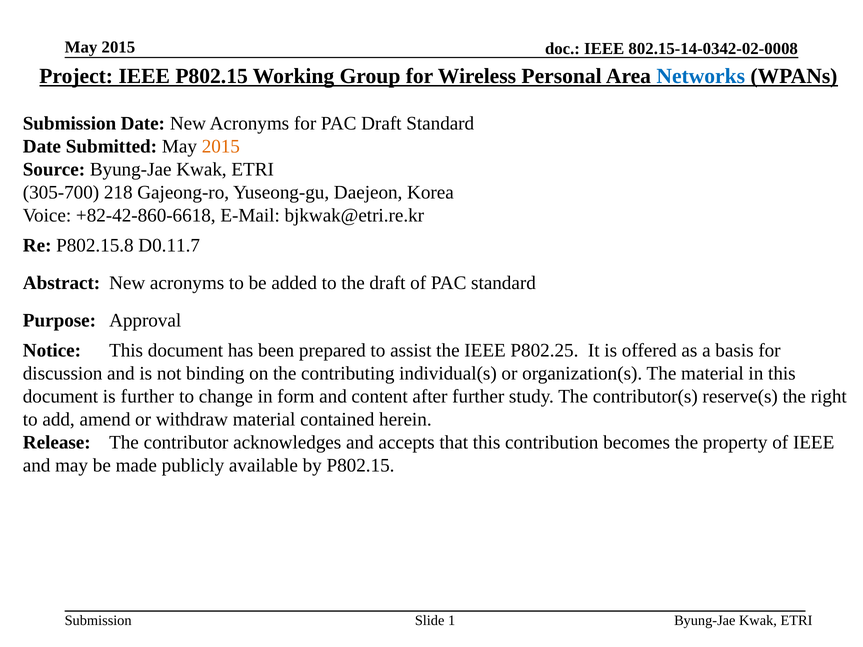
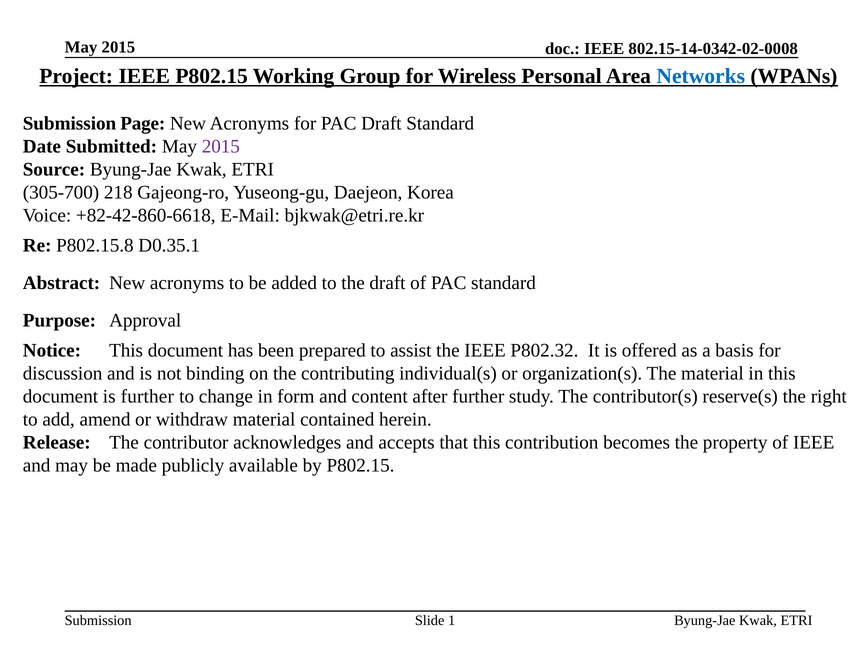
Submission Date: Date -> Page
2015 at (221, 147) colour: orange -> purple
D0.11.7: D0.11.7 -> D0.35.1
P802.25: P802.25 -> P802.32
